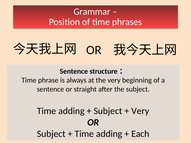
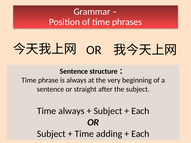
adding at (71, 111): adding -> always
Very at (140, 111): Very -> Each
